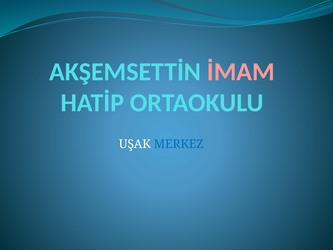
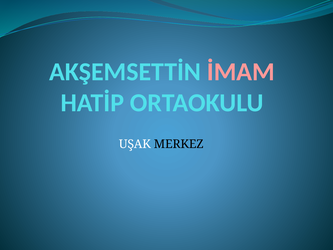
MERKEZ colour: blue -> black
